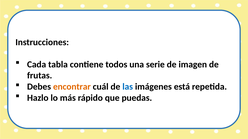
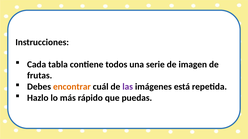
las colour: blue -> purple
